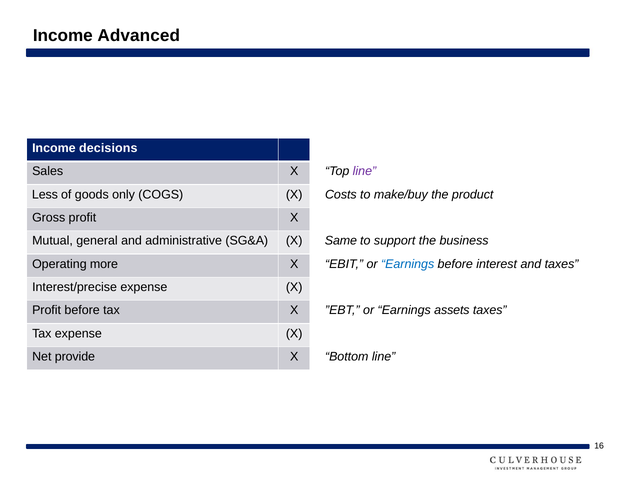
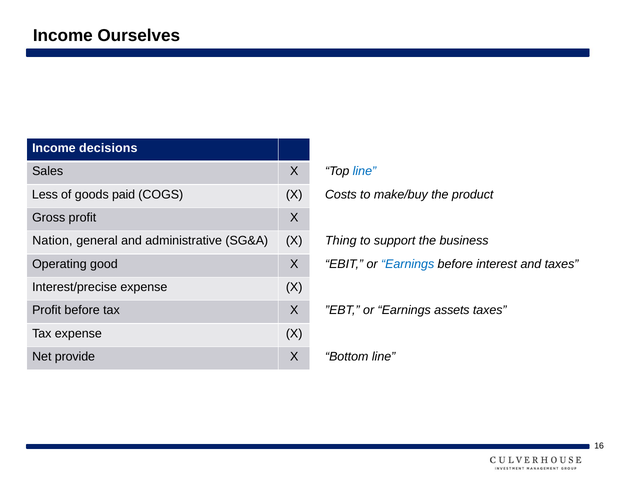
Advanced: Advanced -> Ourselves
line at (364, 171) colour: purple -> blue
only: only -> paid
Mutual: Mutual -> Nation
Same: Same -> Thing
more: more -> good
